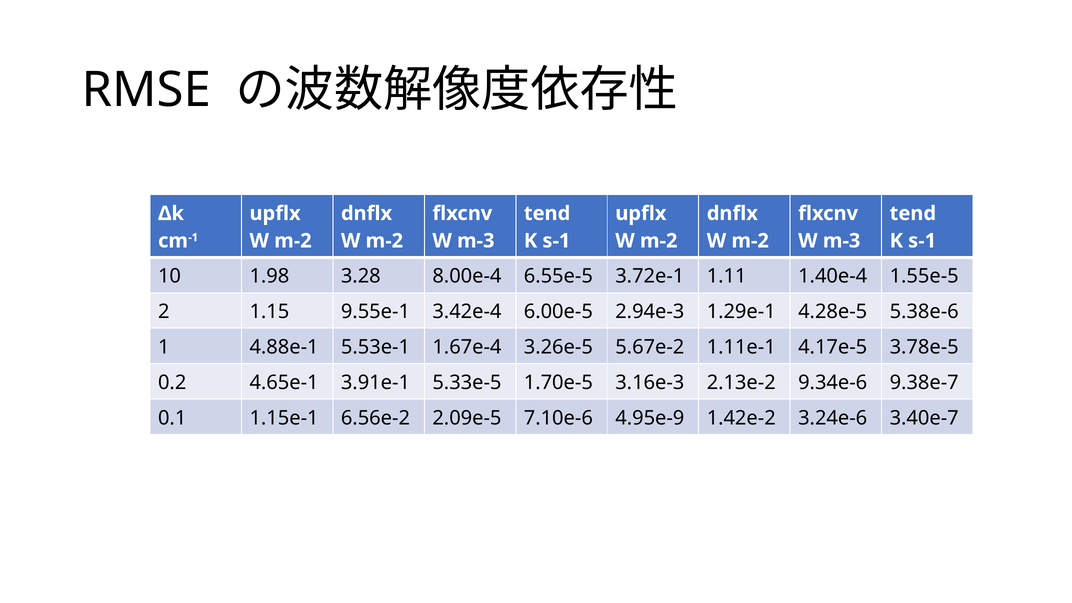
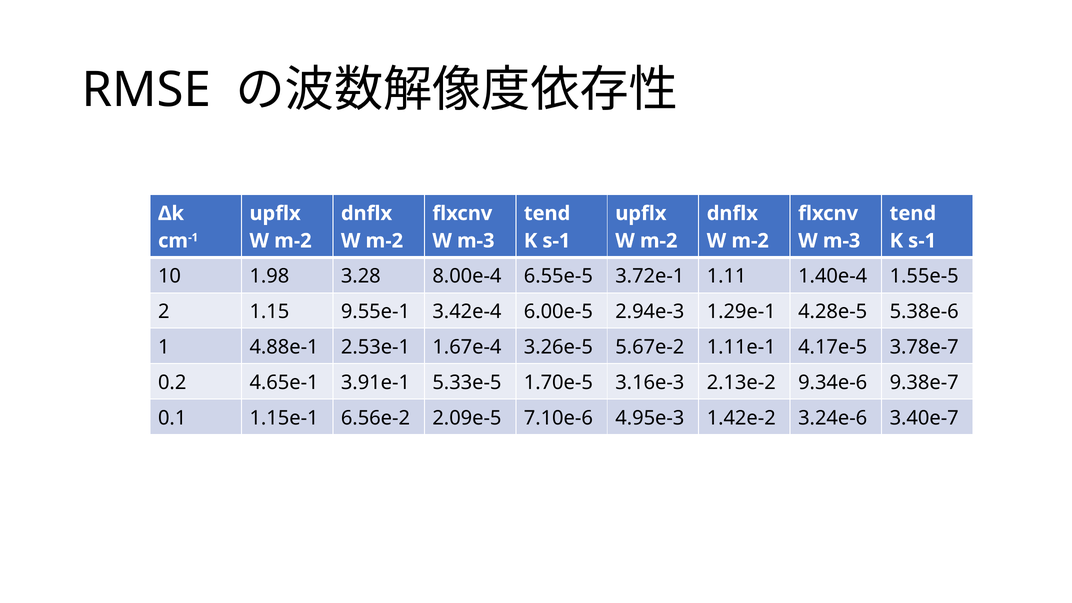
5.53e-1: 5.53e-1 -> 2.53e-1
3.78e-5: 3.78e-5 -> 3.78e-7
4.95e-9: 4.95e-9 -> 4.95e-3
